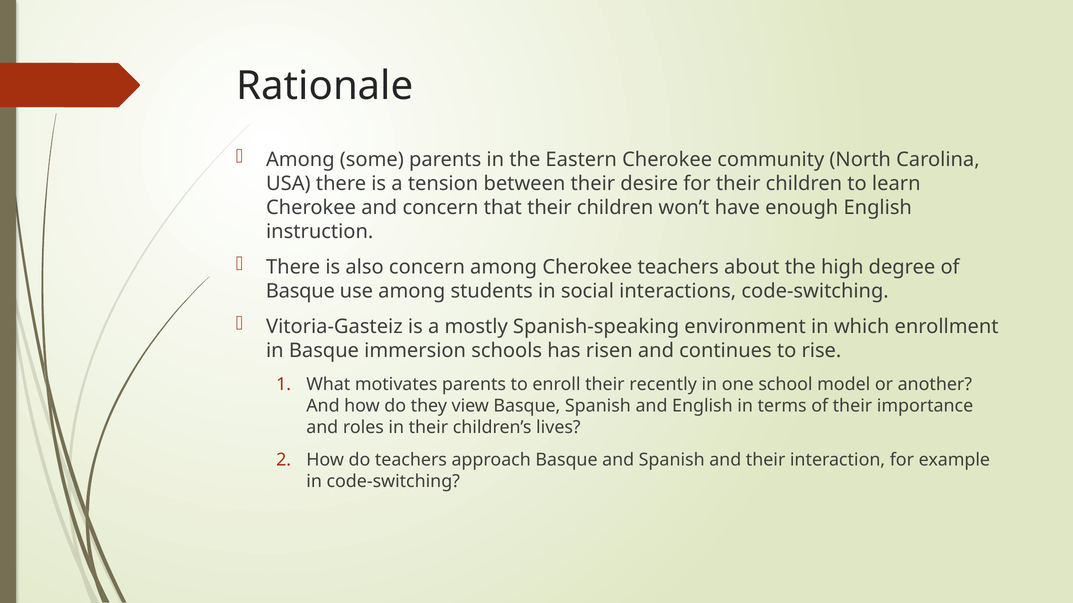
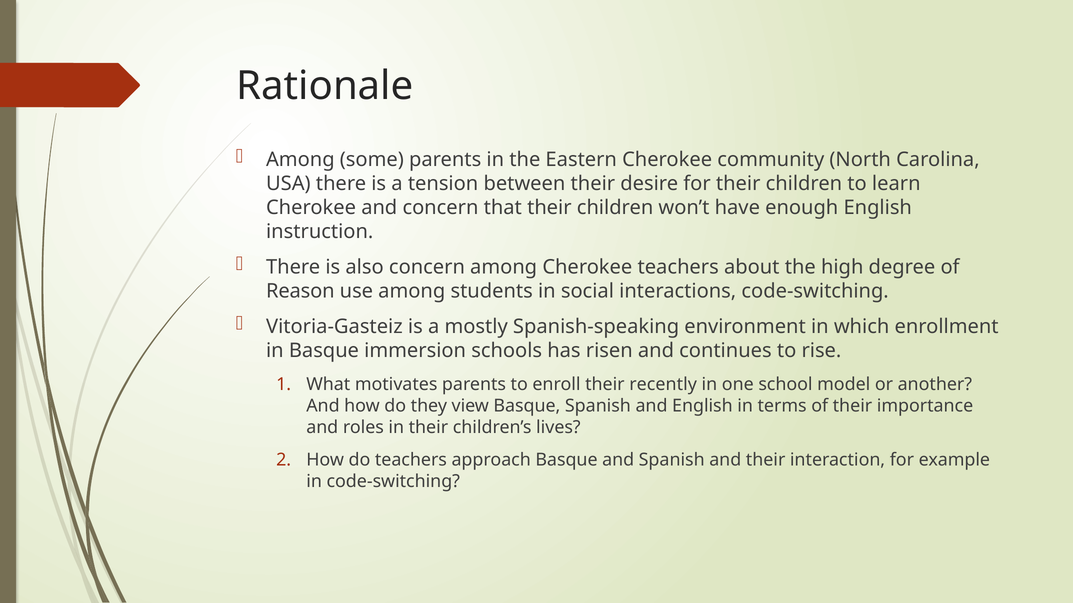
Basque at (300, 292): Basque -> Reason
